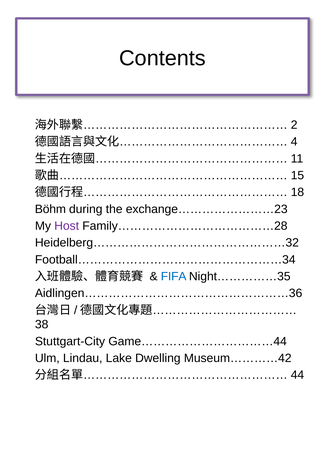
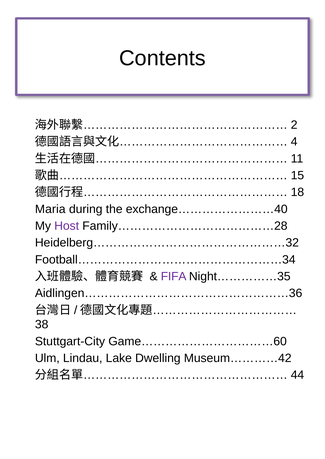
Böhm: Böhm -> Maria
exchange……………………23: exchange……………………23 -> exchange……………………40
FIFA colour: blue -> purple
Game……………………………44: Game……………………………44 -> Game……………………………60
